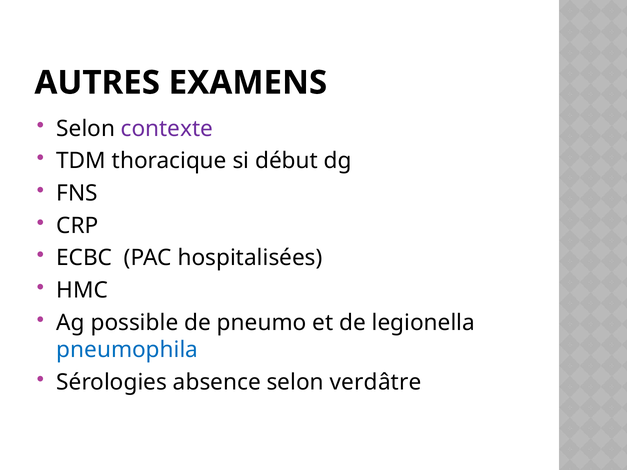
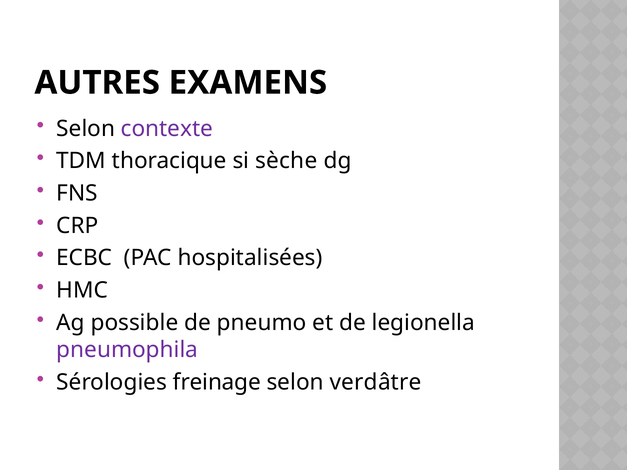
début: début -> sèche
pneumophila colour: blue -> purple
absence: absence -> freinage
